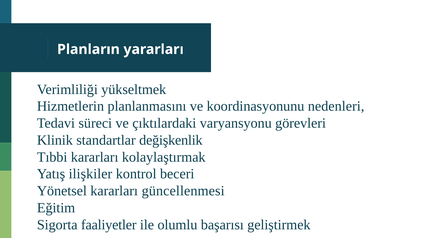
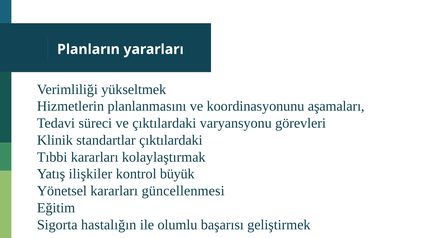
nedenleri: nedenleri -> aşamaları
standartlar değişkenlik: değişkenlik -> çıktılardaki
beceri: beceri -> büyük
faaliyetler: faaliyetler -> hastalığın
